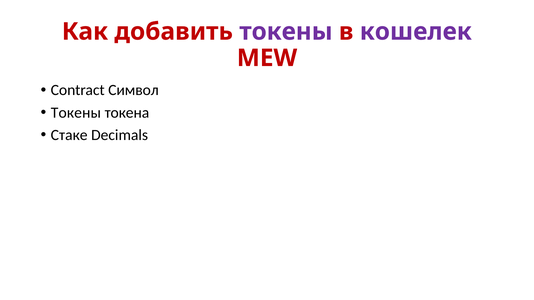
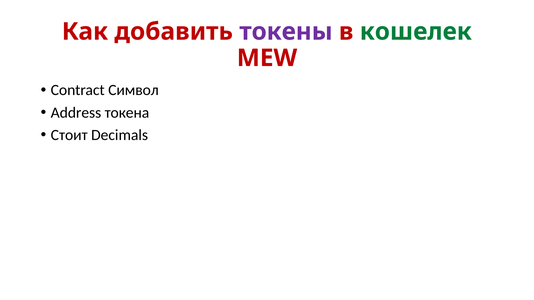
кошелек colour: purple -> green
Токены at (76, 113): Токены -> Address
Стаке: Стаке -> Стоит
